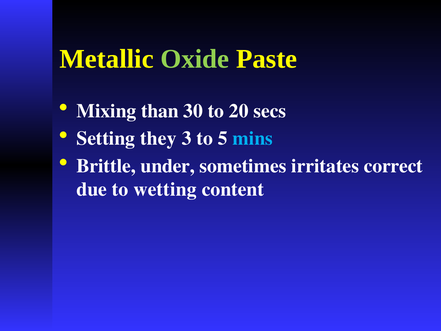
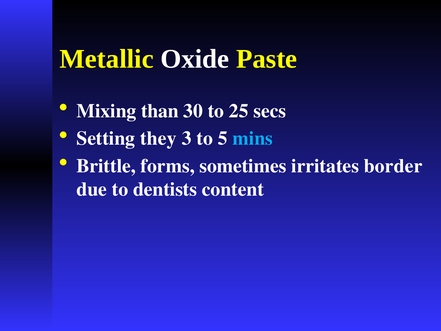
Oxide colour: light green -> white
20: 20 -> 25
under: under -> forms
correct: correct -> border
wetting: wetting -> dentists
